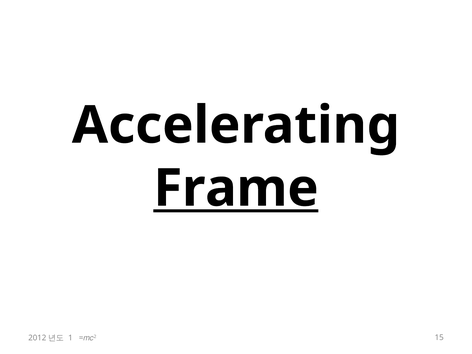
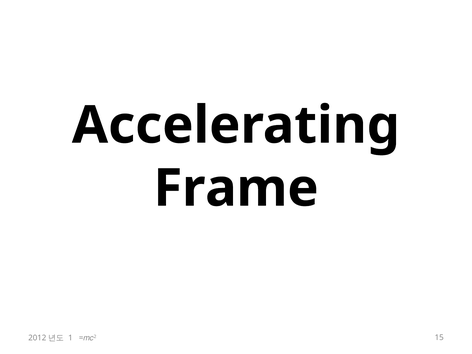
Frame underline: present -> none
